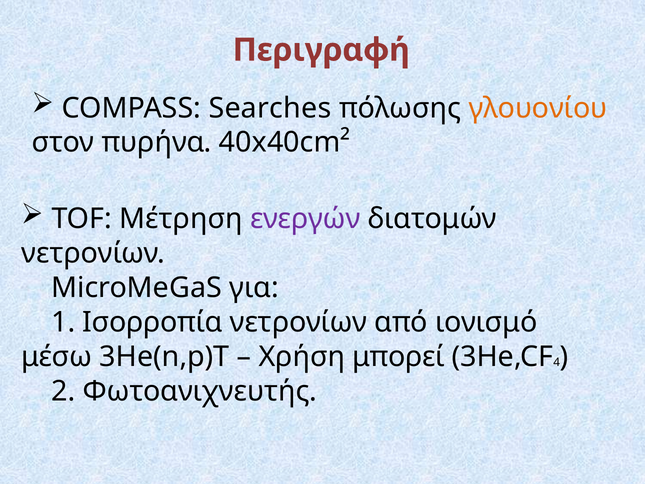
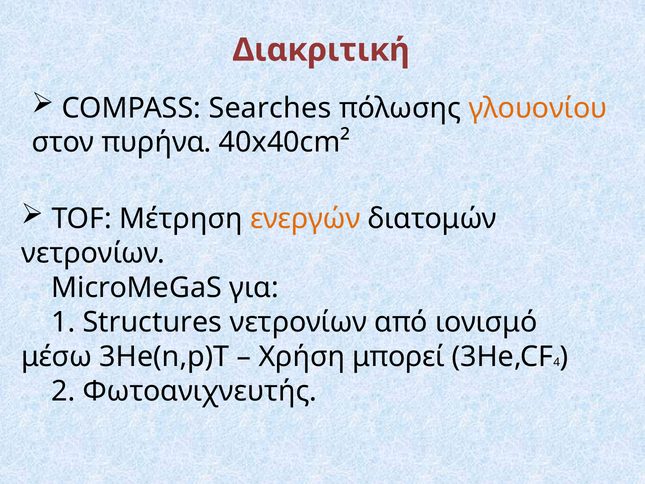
Περιγραφή: Περιγραφή -> Διακριτική
ενεργών colour: purple -> orange
Ισορροπία: Ισορροπία -> Structures
